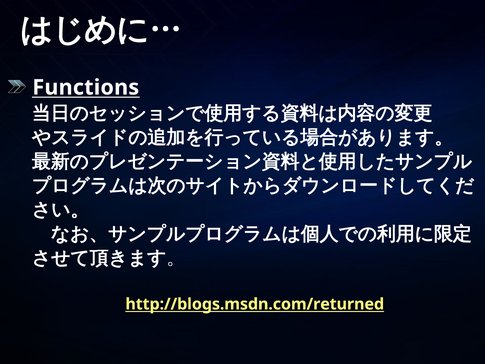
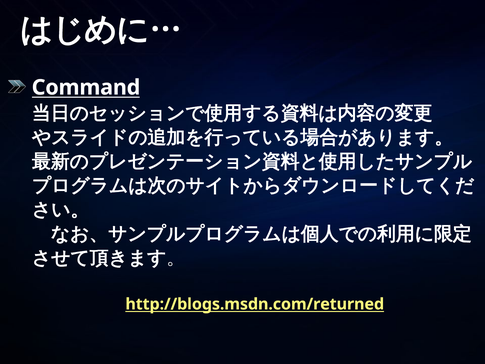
Functions: Functions -> Command
